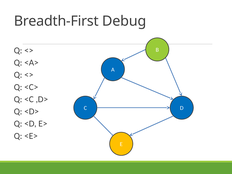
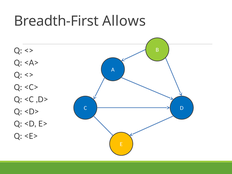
Debug: Debug -> Allows
